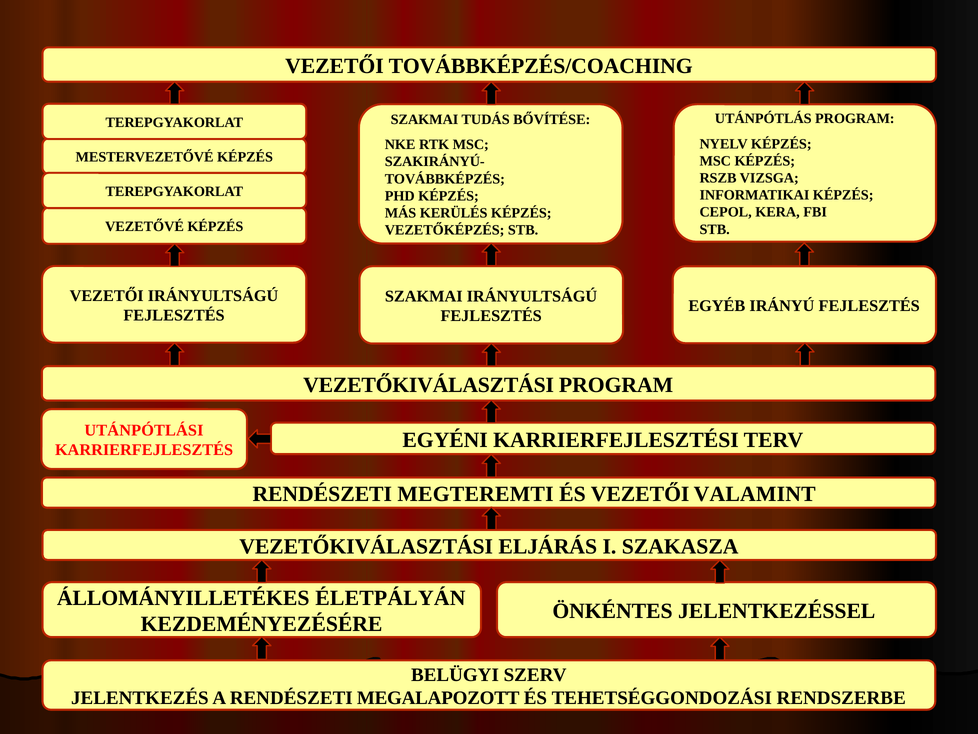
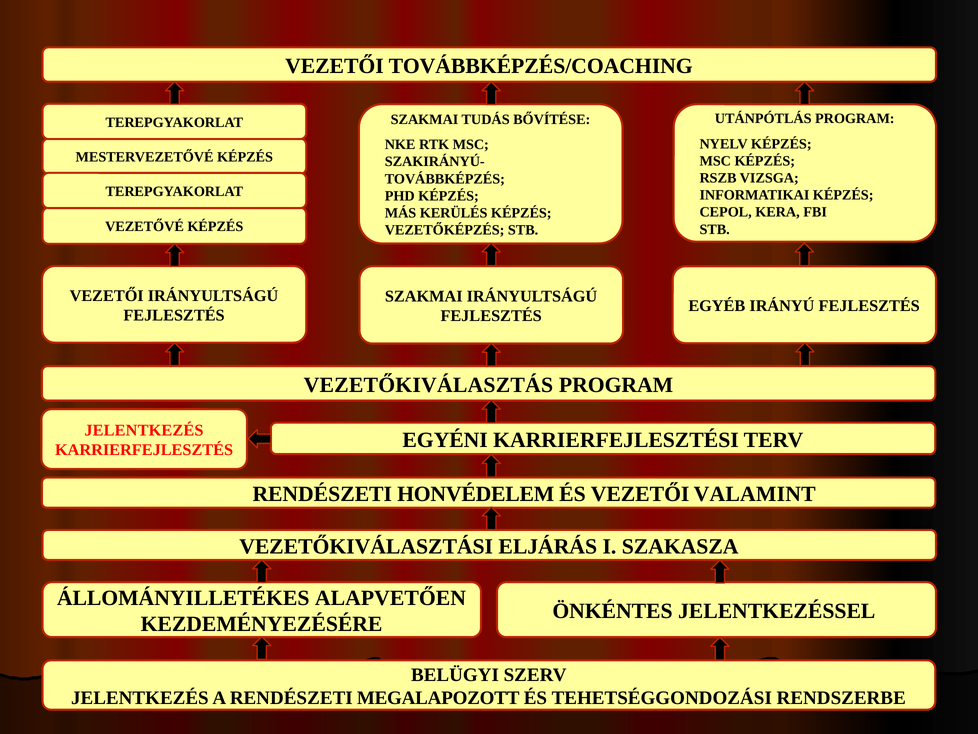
VEZETŐKIVÁLASZTÁSI at (429, 385): VEZETŐKIVÁLASZTÁSI -> VEZETŐKIVÁLASZTÁS
UTÁNPÓTLÁSI at (144, 430): UTÁNPÓTLÁSI -> JELENTKEZÉS
MEGTEREMTI: MEGTEREMTI -> HONVÉDELEM
ÉLETPÁLYÁN: ÉLETPÁLYÁN -> ALAPVETŐEN
